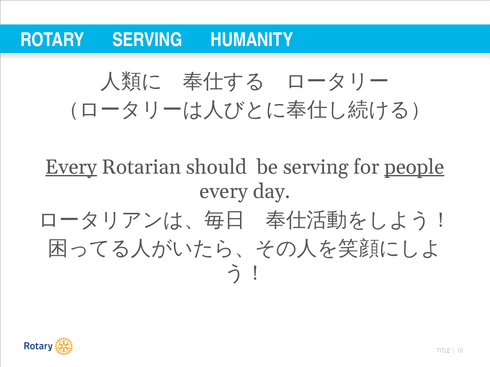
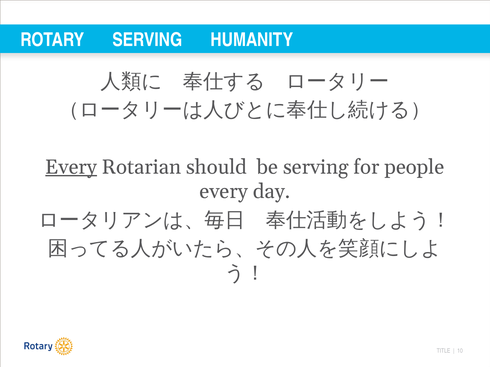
people underline: present -> none
